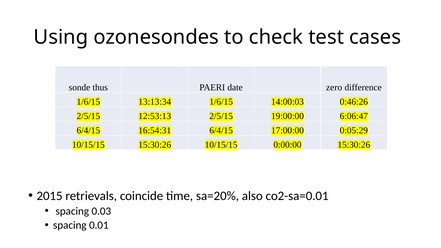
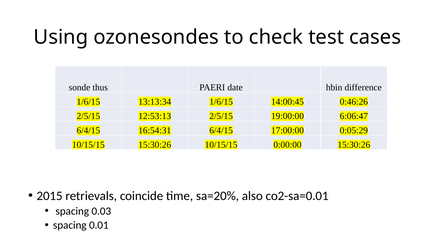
zero: zero -> hbin
14:00:03: 14:00:03 -> 14:00:45
